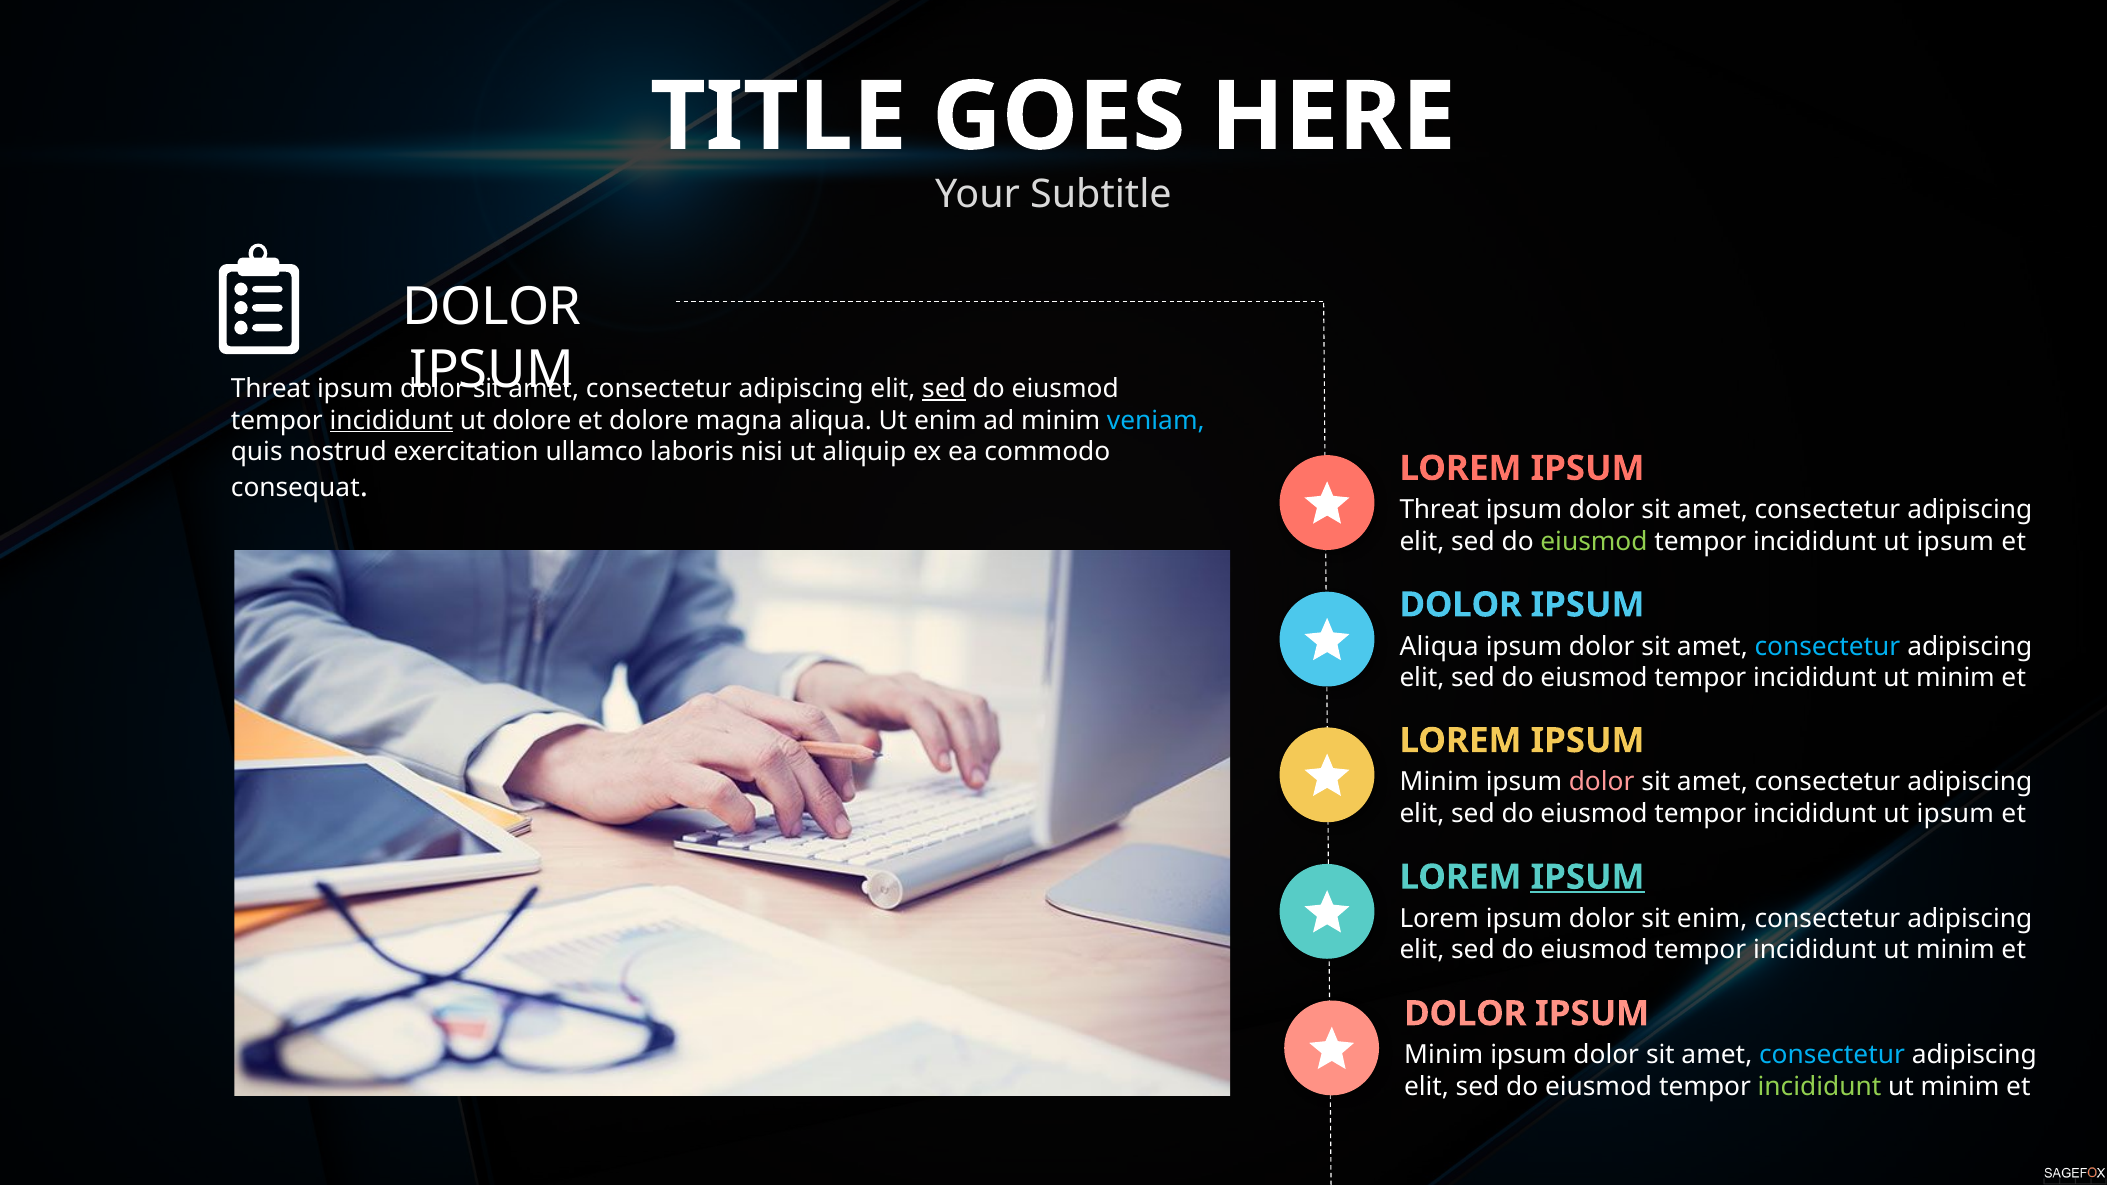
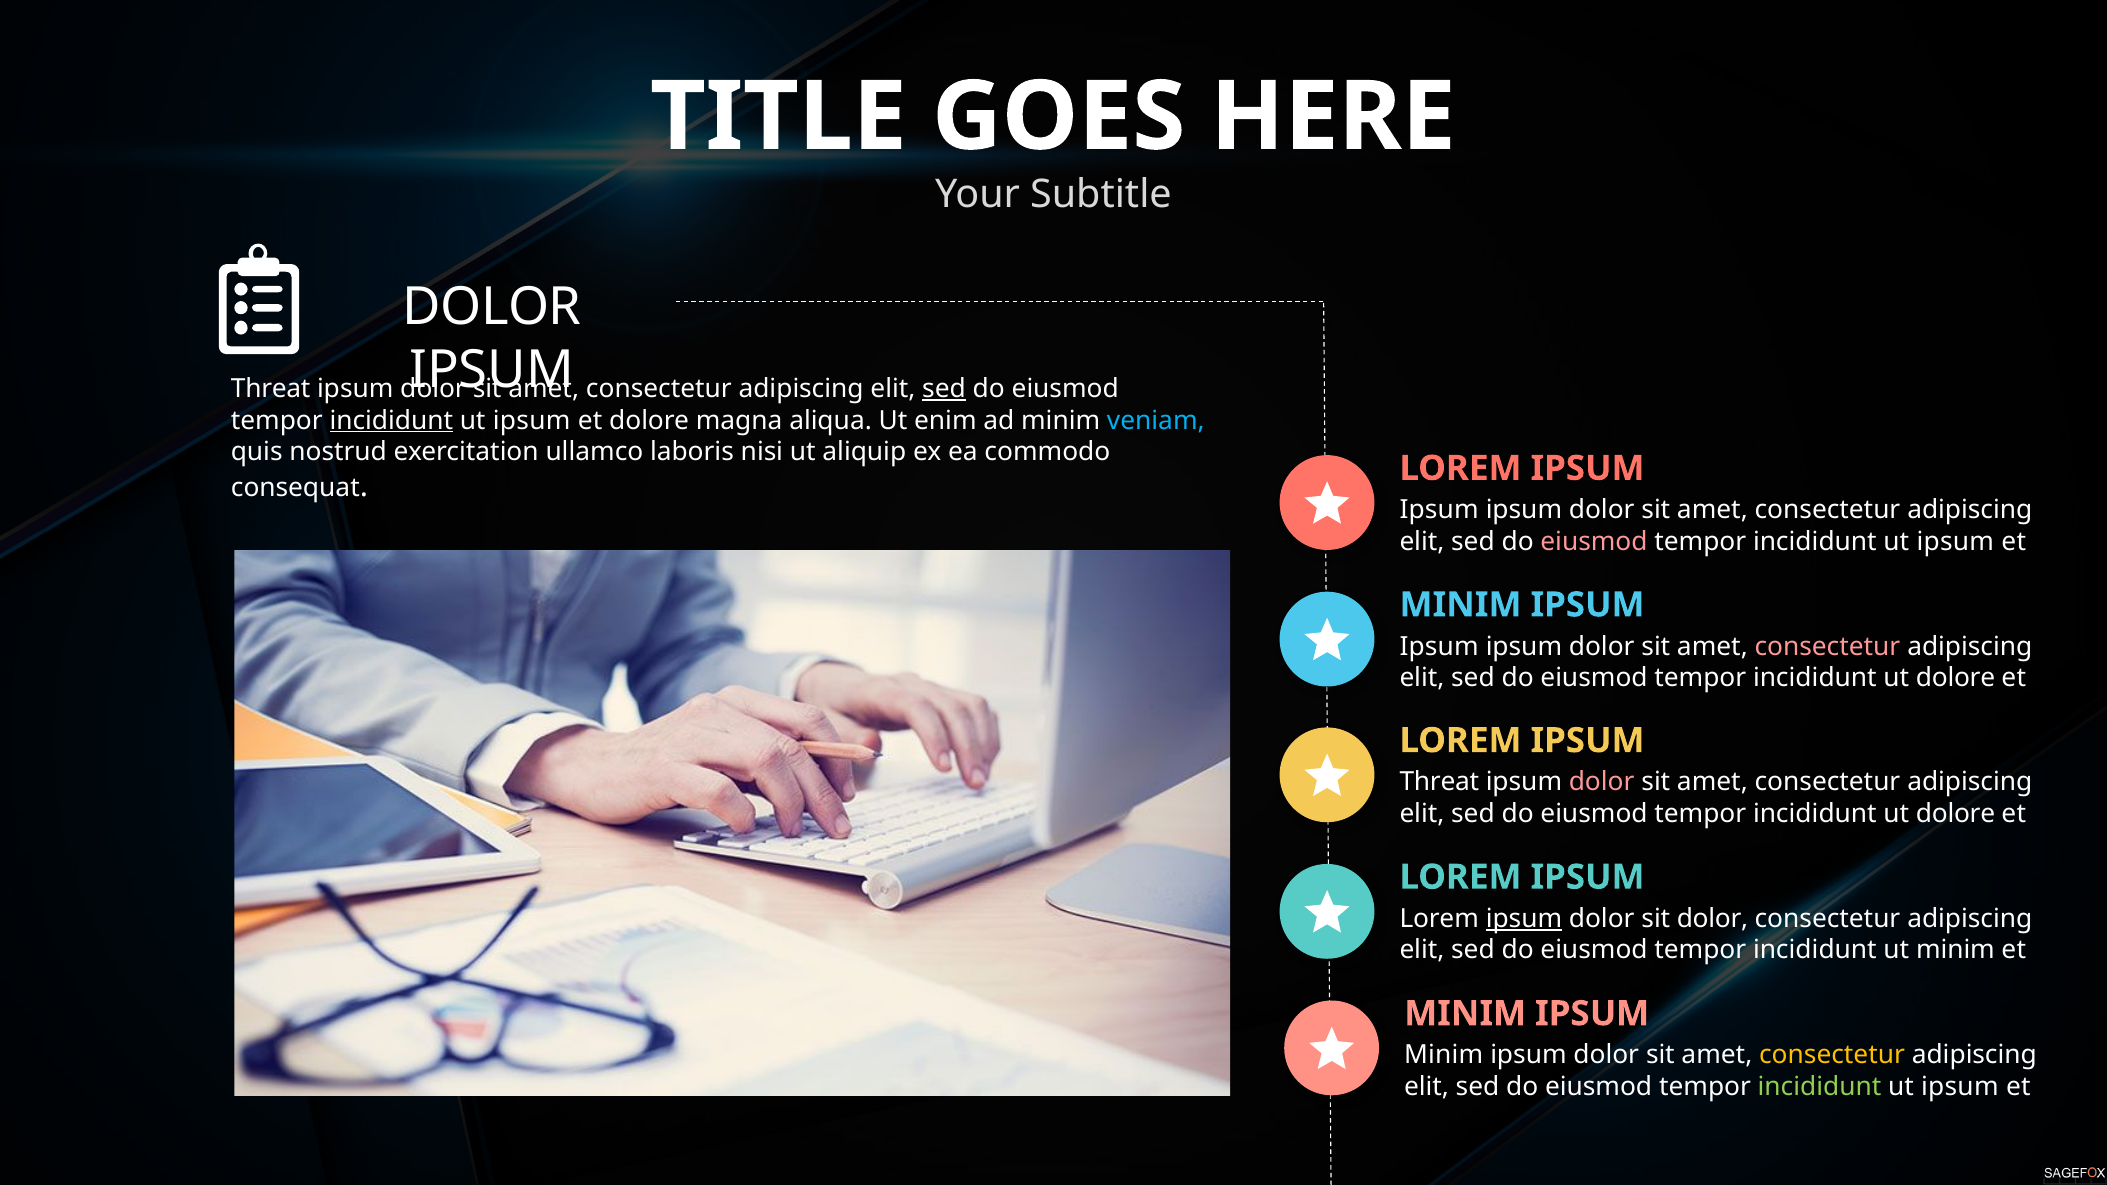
dolore at (532, 420): dolore -> ipsum
Threat at (1439, 510): Threat -> Ipsum
eiusmod at (1594, 542) colour: light green -> pink
DOLOR at (1461, 605): DOLOR -> MINIM
Aliqua at (1439, 646): Aliqua -> Ipsum
consectetur at (1827, 646) colour: light blue -> pink
minim at (1955, 678): minim -> dolore
Minim at (1439, 782): Minim -> Threat
ipsum at (1955, 814): ipsum -> dolore
IPSUM at (1588, 877) underline: present -> none
ipsum at (1524, 919) underline: none -> present
sit enim: enim -> dolor
DOLOR at (1465, 1014): DOLOR -> MINIM
consectetur at (1832, 1055) colour: light blue -> yellow
minim at (1960, 1087): minim -> ipsum
